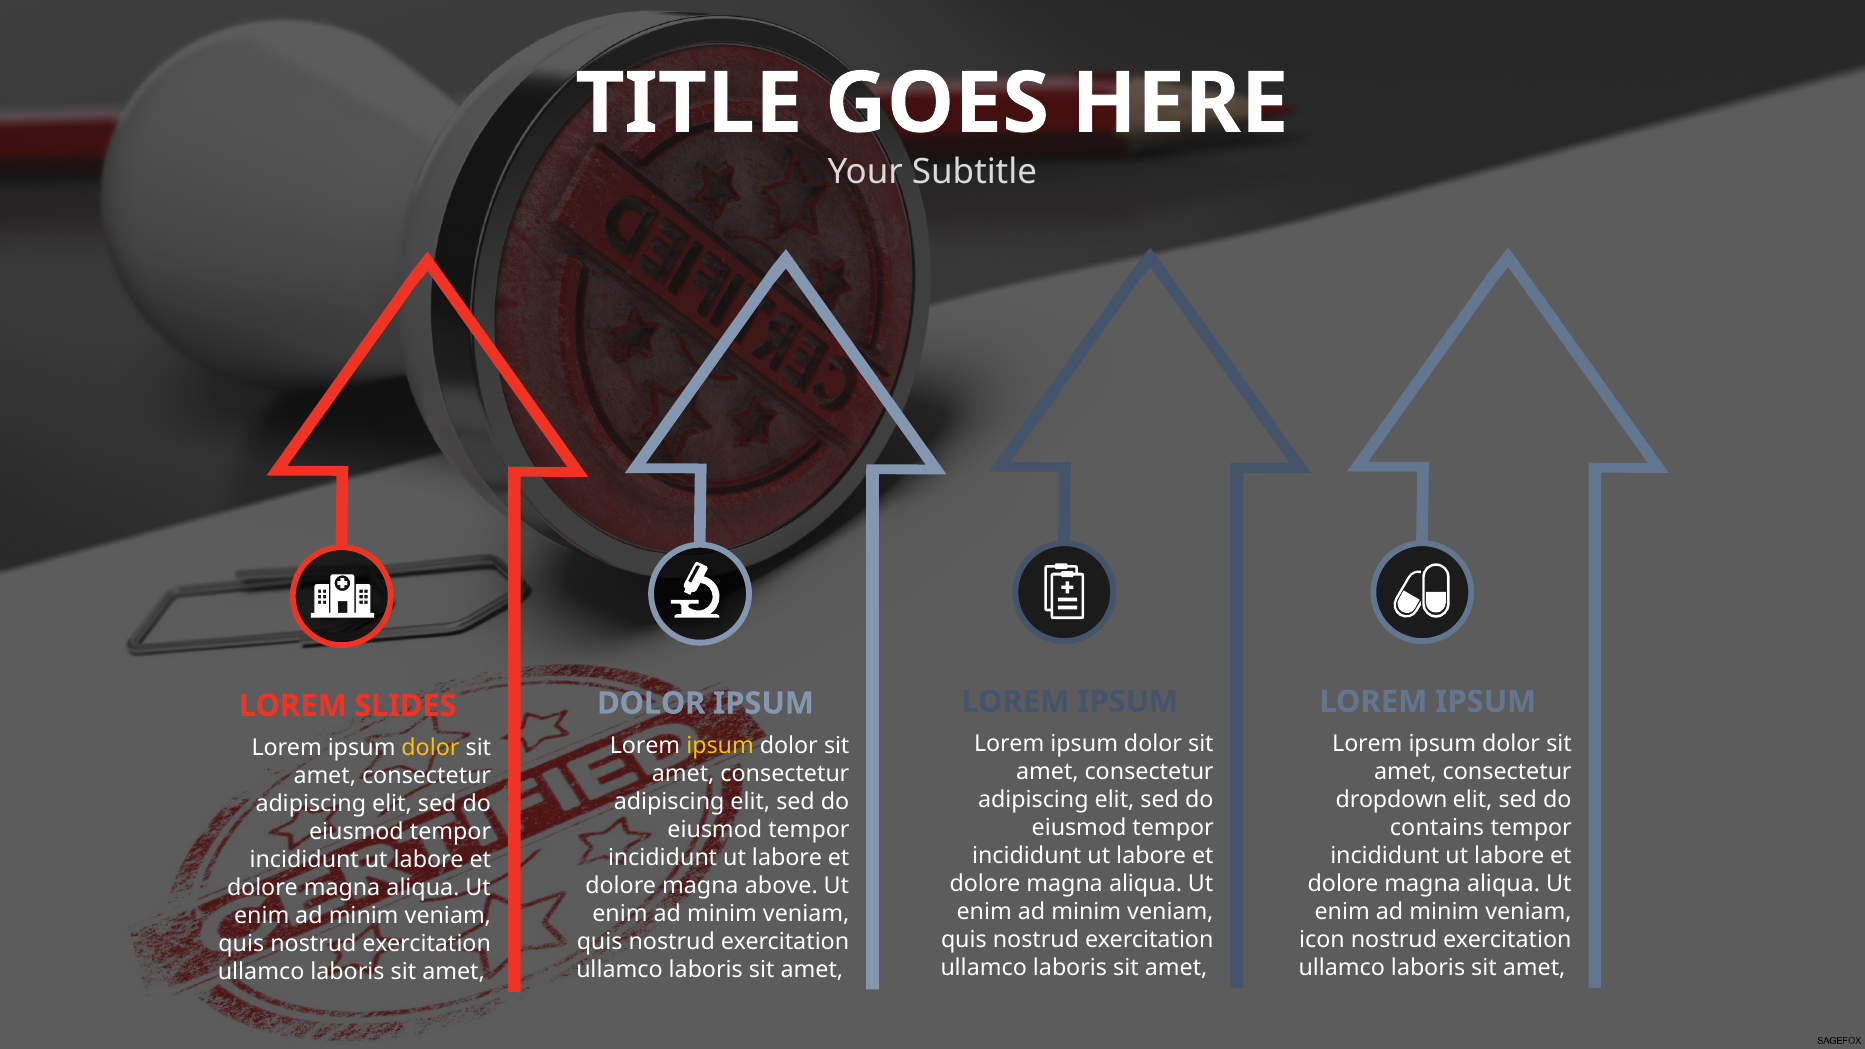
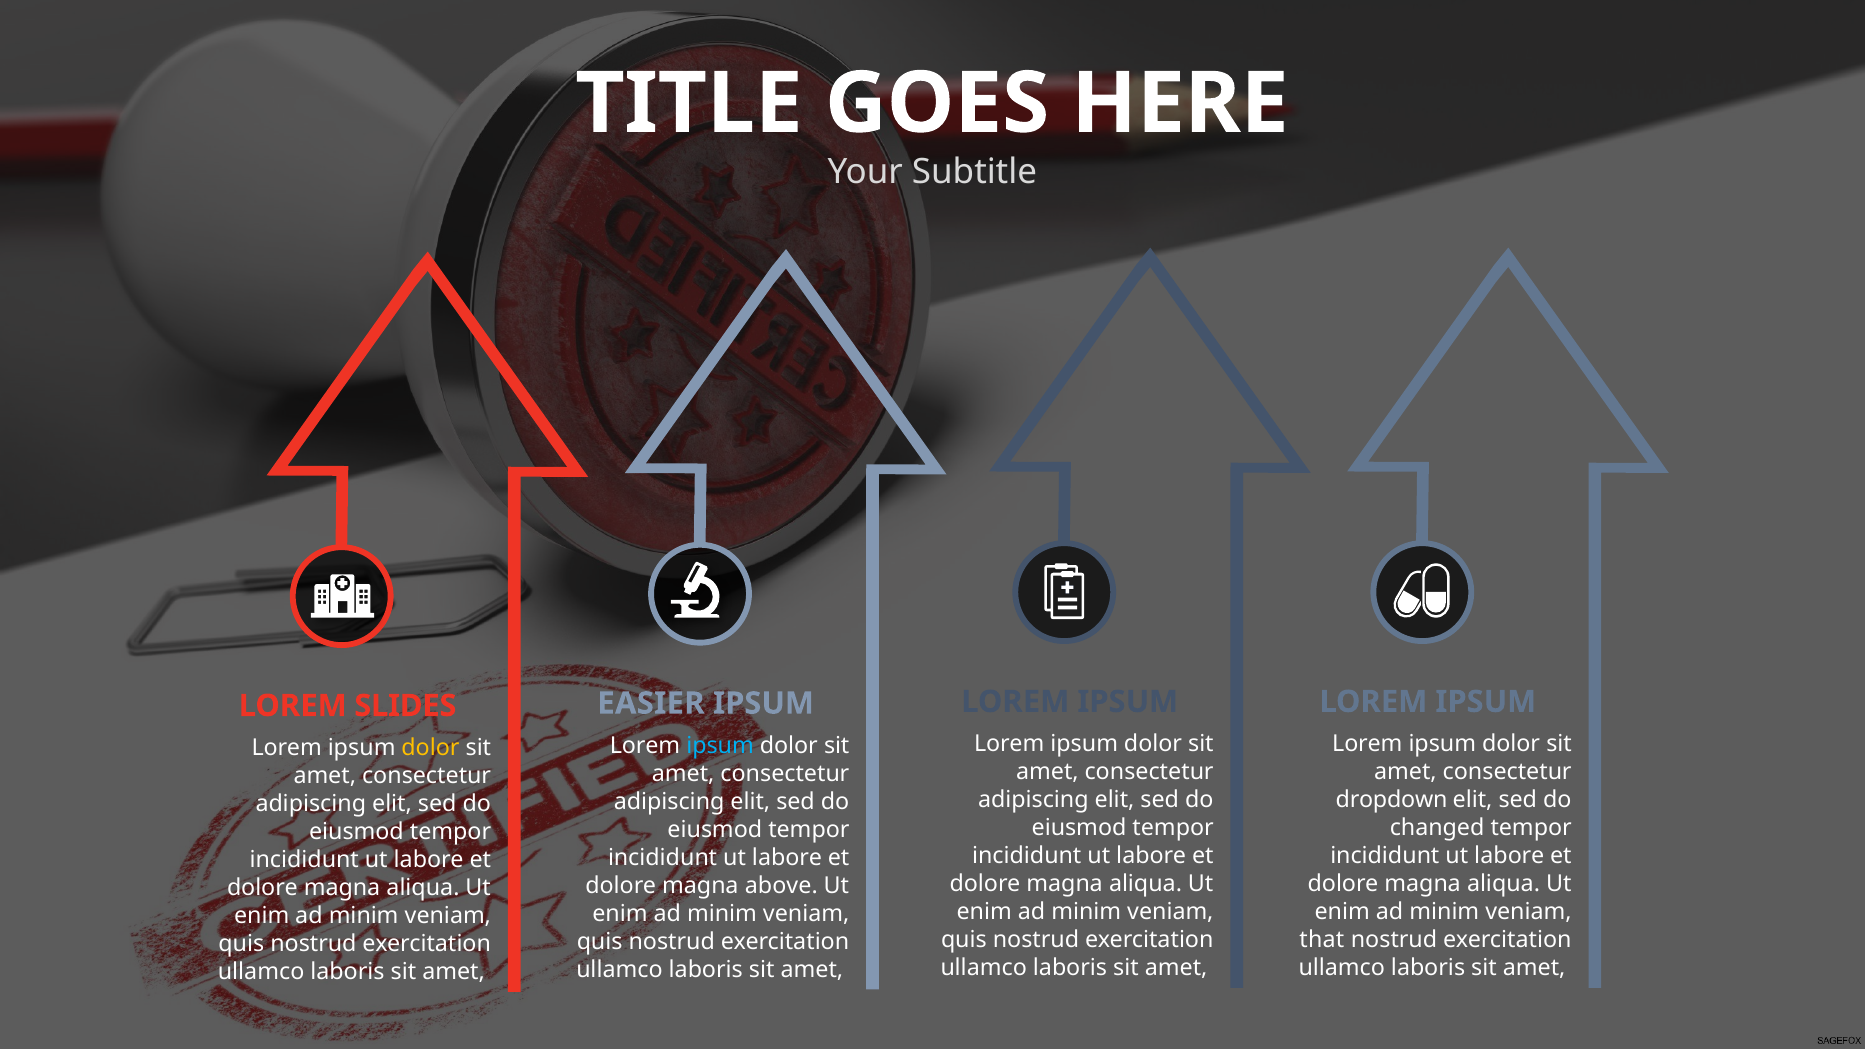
DOLOR at (651, 703): DOLOR -> EASIER
ipsum at (720, 746) colour: yellow -> light blue
contains: contains -> changed
icon: icon -> that
